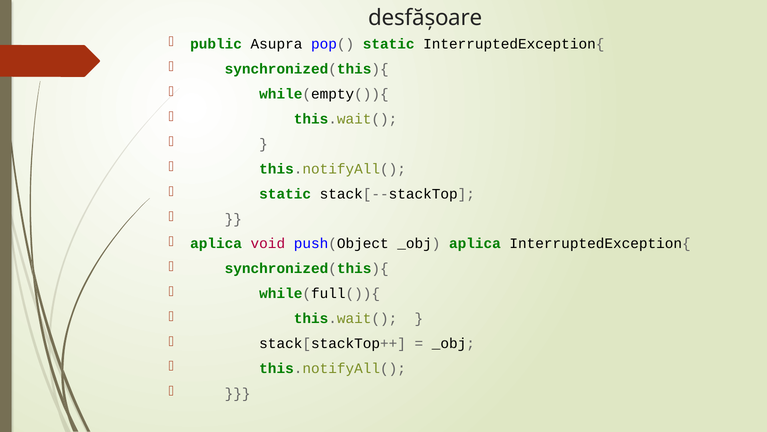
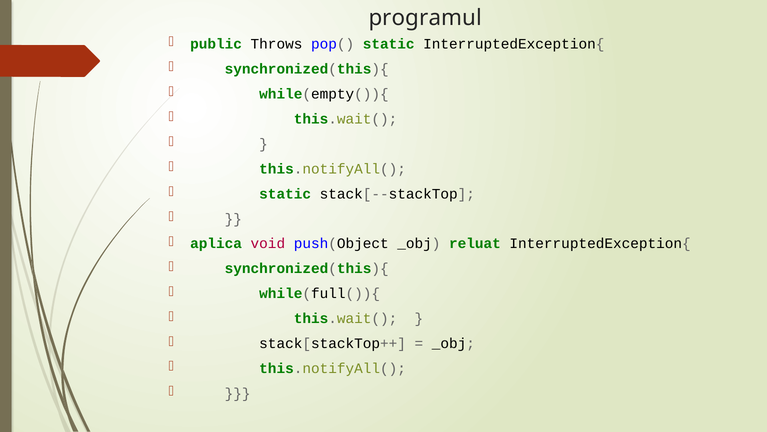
desfășoare: desfășoare -> programul
Asupra: Asupra -> Throws
_obj aplica: aplica -> reluat
